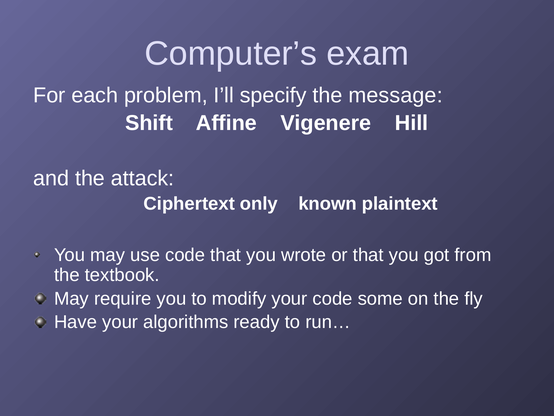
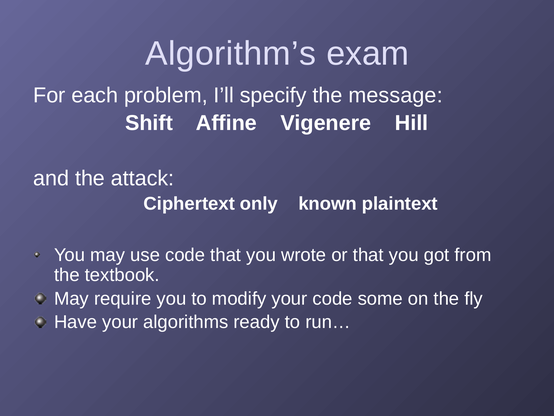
Computer’s: Computer’s -> Algorithm’s
